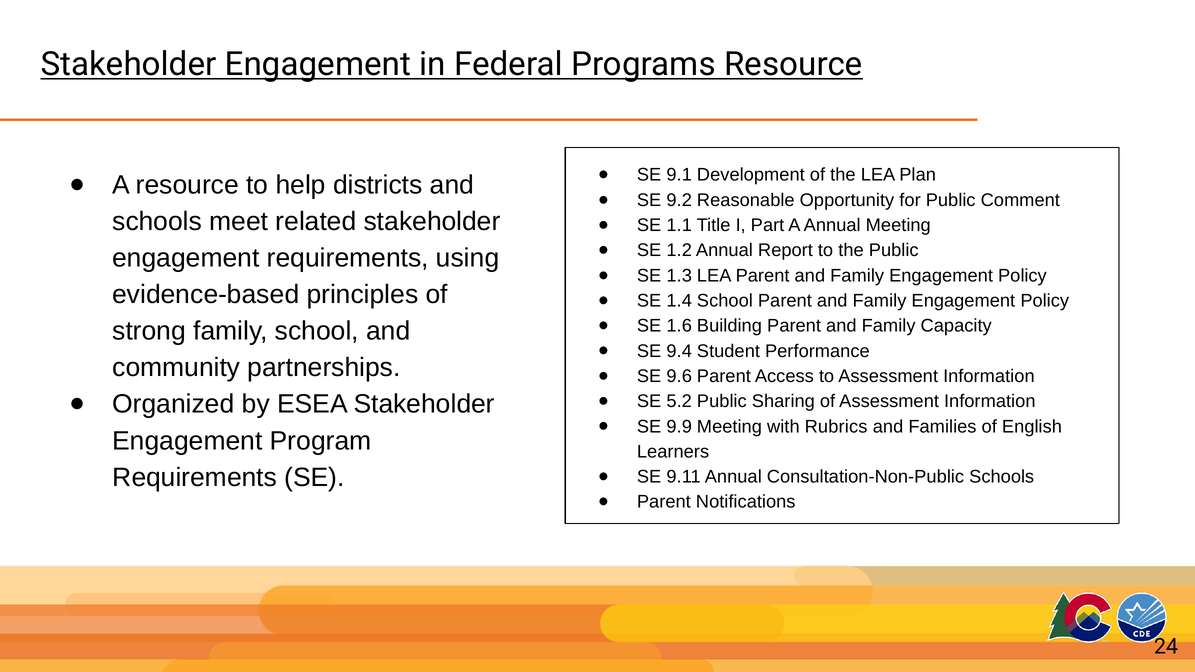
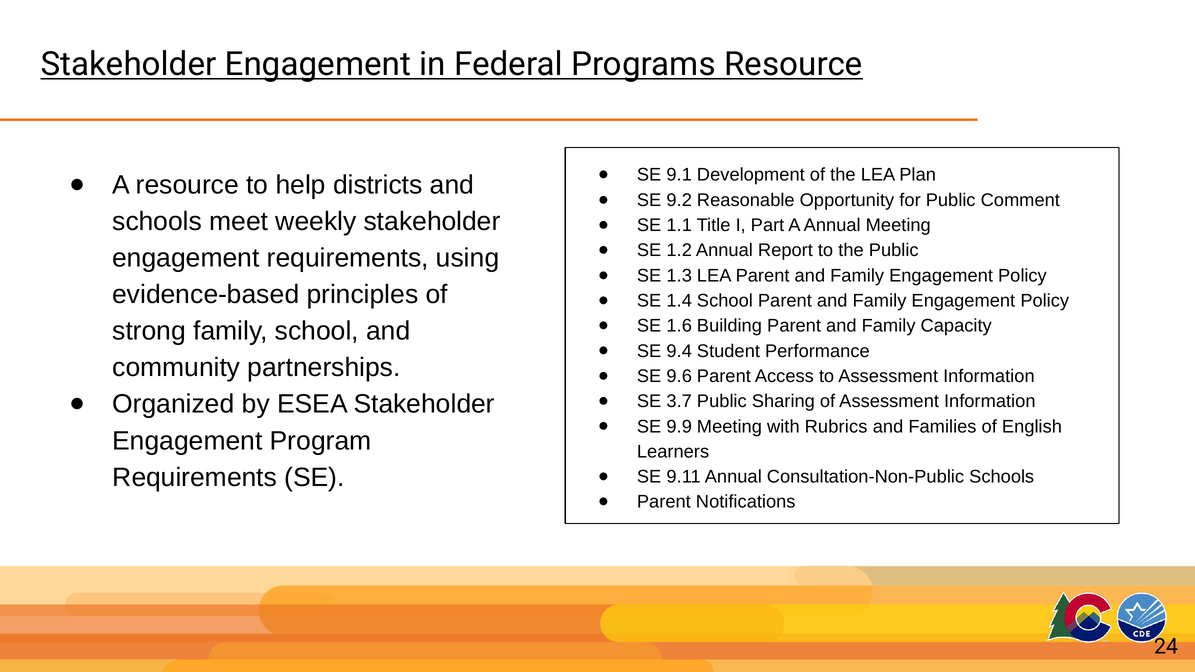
related: related -> weekly
5.2: 5.2 -> 3.7
